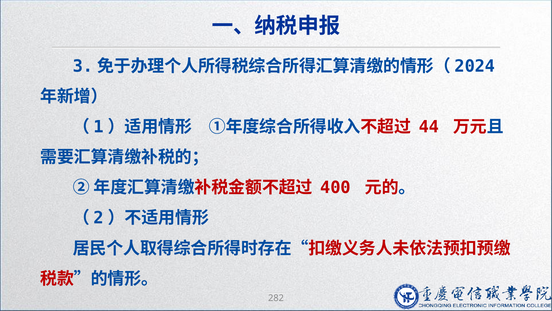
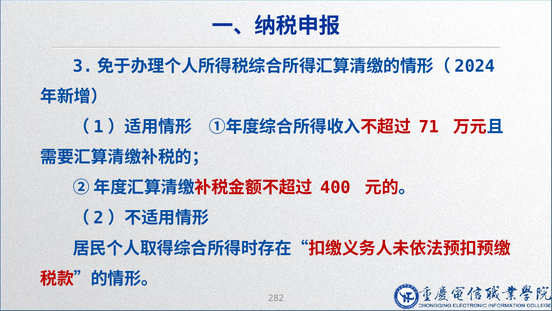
44: 44 -> 71
